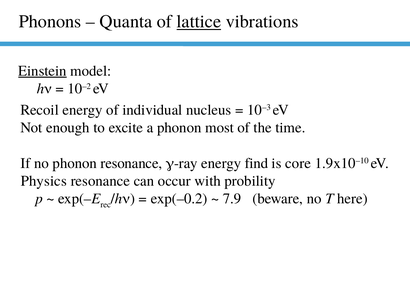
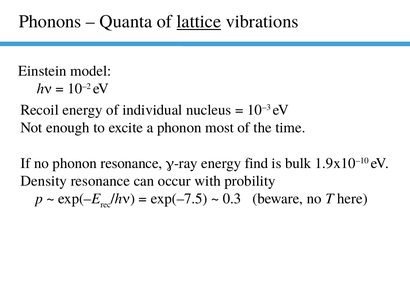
Einstein underline: present -> none
core: core -> bulk
Physics: Physics -> Density
exp(–0.2: exp(–0.2 -> exp(–7.5
7.9: 7.9 -> 0.3
